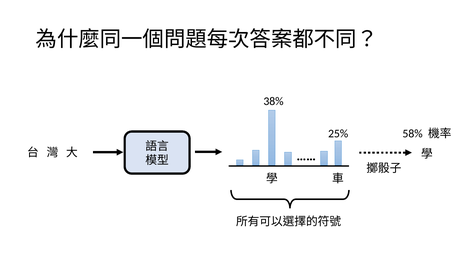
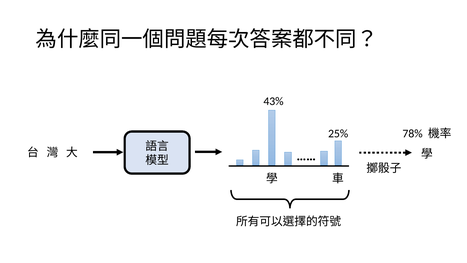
38%: 38% -> 43%
58%: 58% -> 78%
